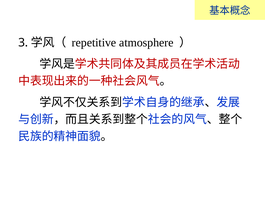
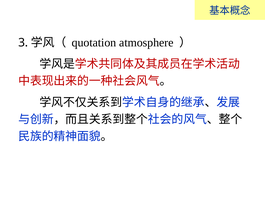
repetitive: repetitive -> quotation
